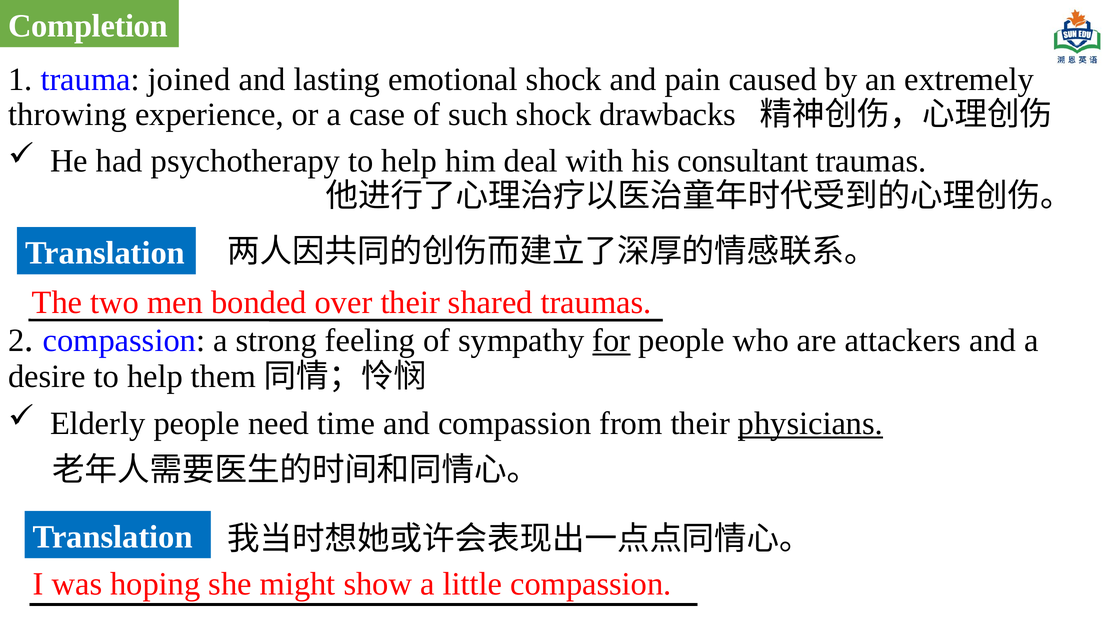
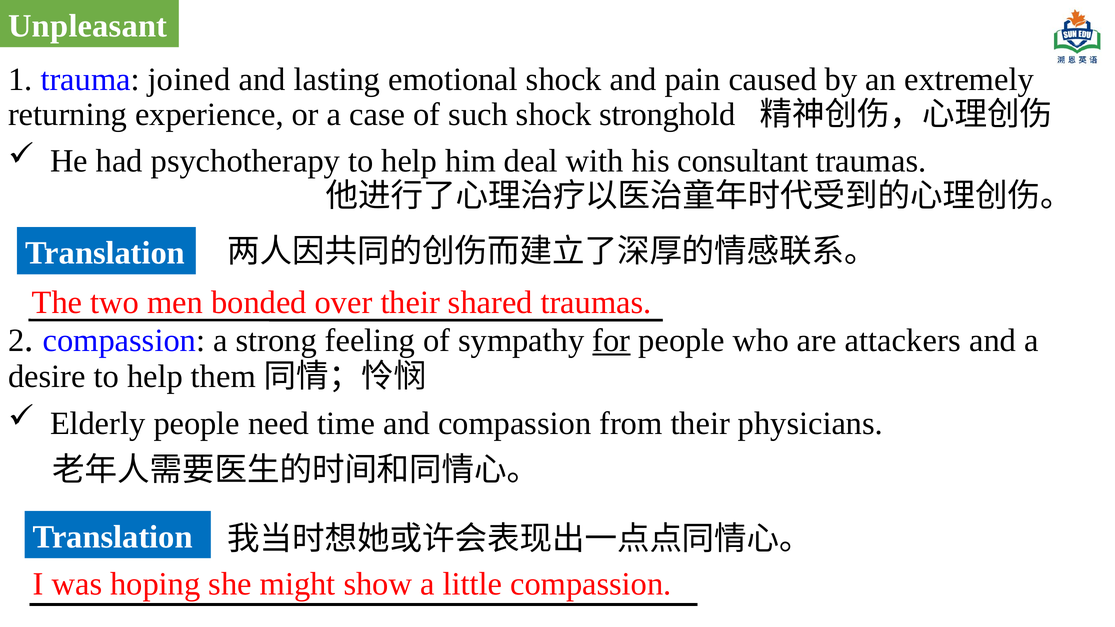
Completion: Completion -> Unpleasant
throwing: throwing -> returning
drawbacks: drawbacks -> stronghold
physicians underline: present -> none
